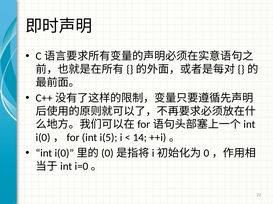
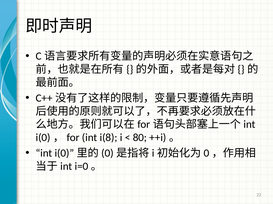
i(5: i(5 -> i(8
14: 14 -> 80
